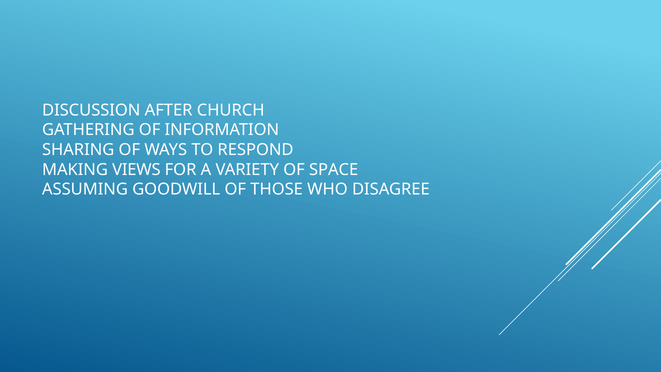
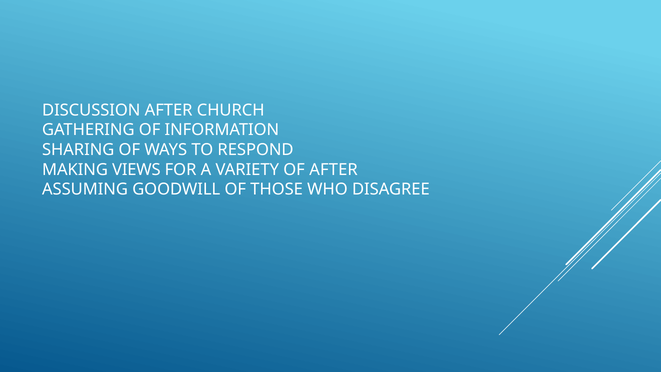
OF SPACE: SPACE -> AFTER
